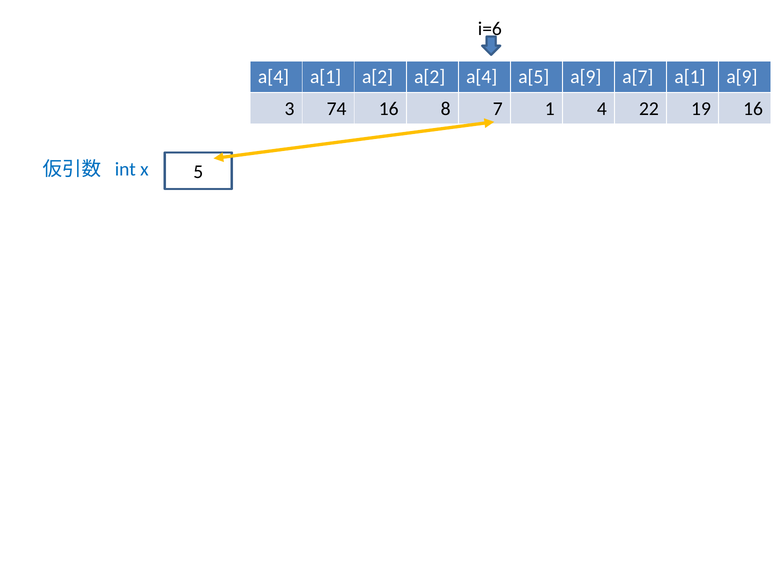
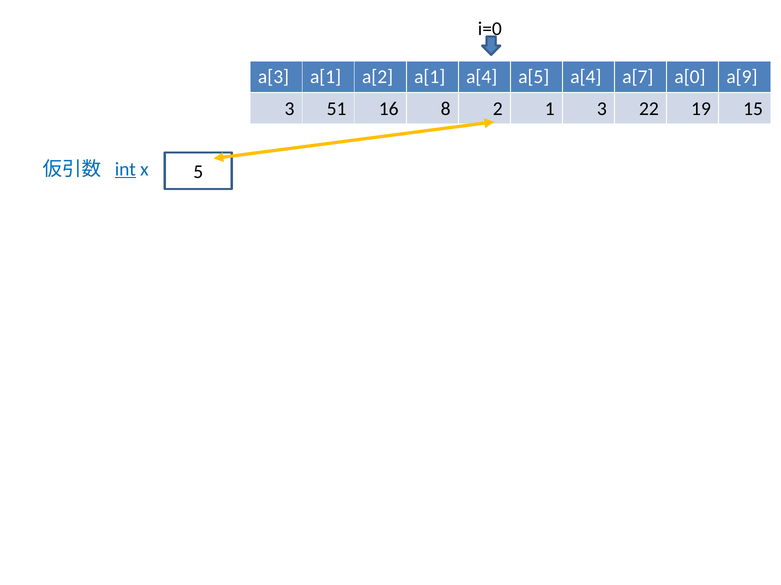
i=6: i=6 -> i=0
a[4 at (274, 77): a[4 -> a[3
a[2 a[2: a[2 -> a[1
a[5 a[9: a[9 -> a[4
a[7 a[1: a[1 -> a[0
74: 74 -> 51
7: 7 -> 2
1 4: 4 -> 3
19 16: 16 -> 15
int underline: none -> present
